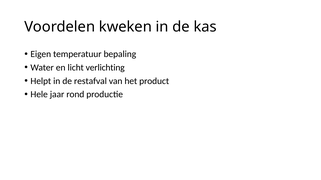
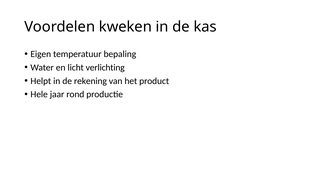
restafval: restafval -> rekening
